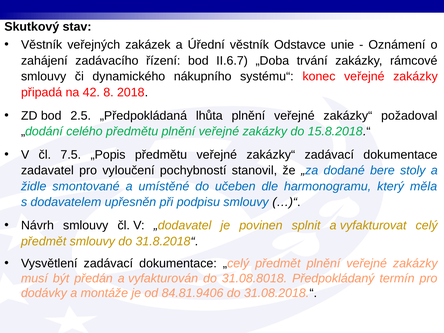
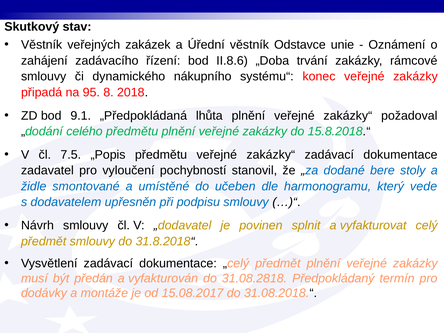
II.6.7: II.6.7 -> II.8.6
42: 42 -> 95
2.5: 2.5 -> 9.1
měla: měla -> vede
31.08.8018: 31.08.8018 -> 31.08.2818
84.81.9406: 84.81.9406 -> 15.08.2017
